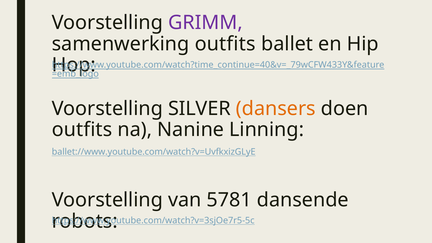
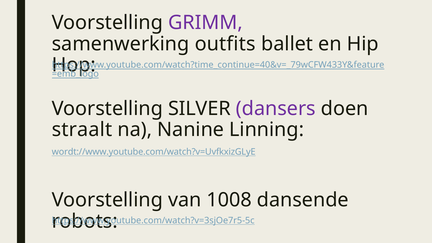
dansers colour: orange -> purple
outfits at (82, 130): outfits -> straalt
ballet://www.youtube.com/watch?v=UvfkxizGLyE: ballet://www.youtube.com/watch?v=UvfkxizGLyE -> wordt://www.youtube.com/watch?v=UvfkxizGLyE
5781: 5781 -> 1008
